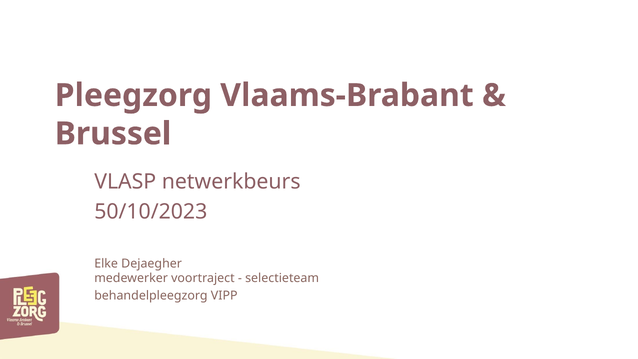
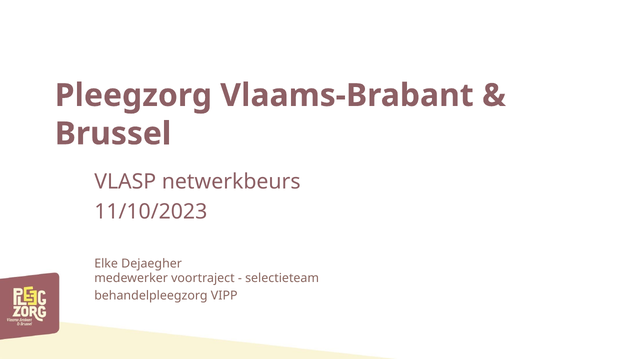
50/10/2023: 50/10/2023 -> 11/10/2023
